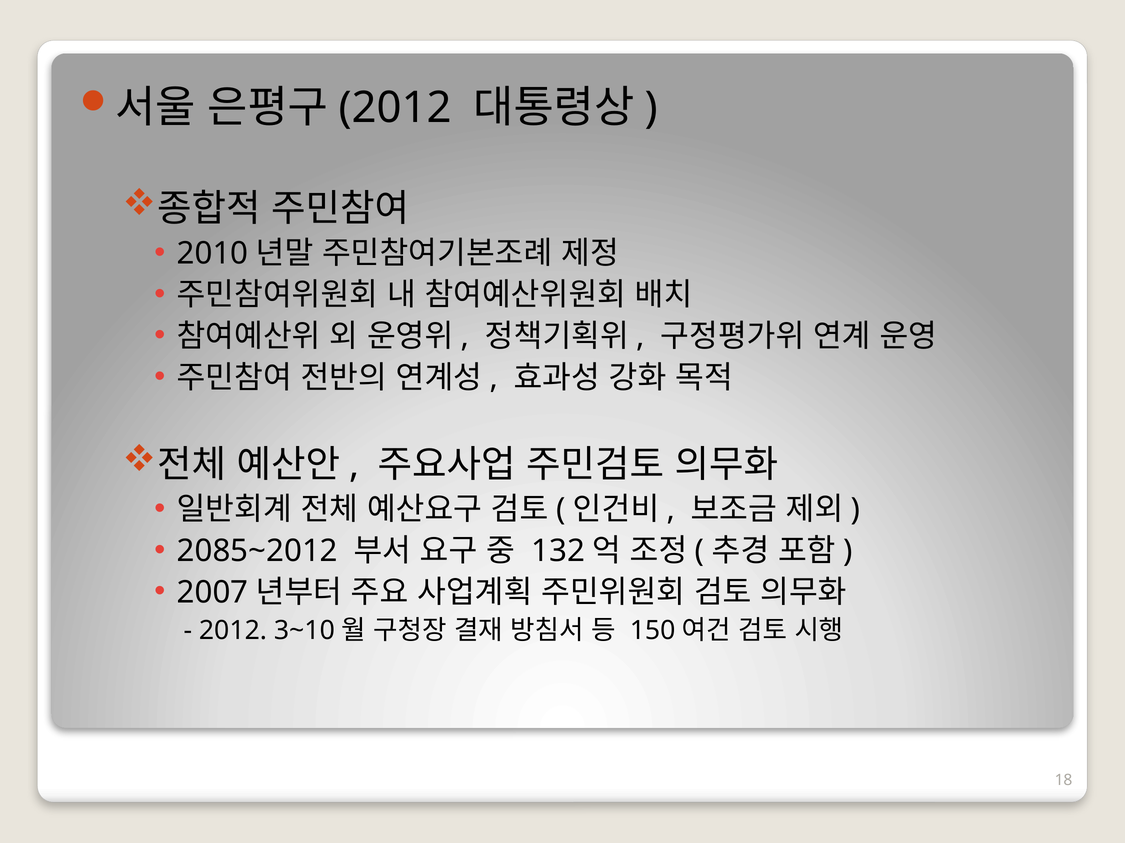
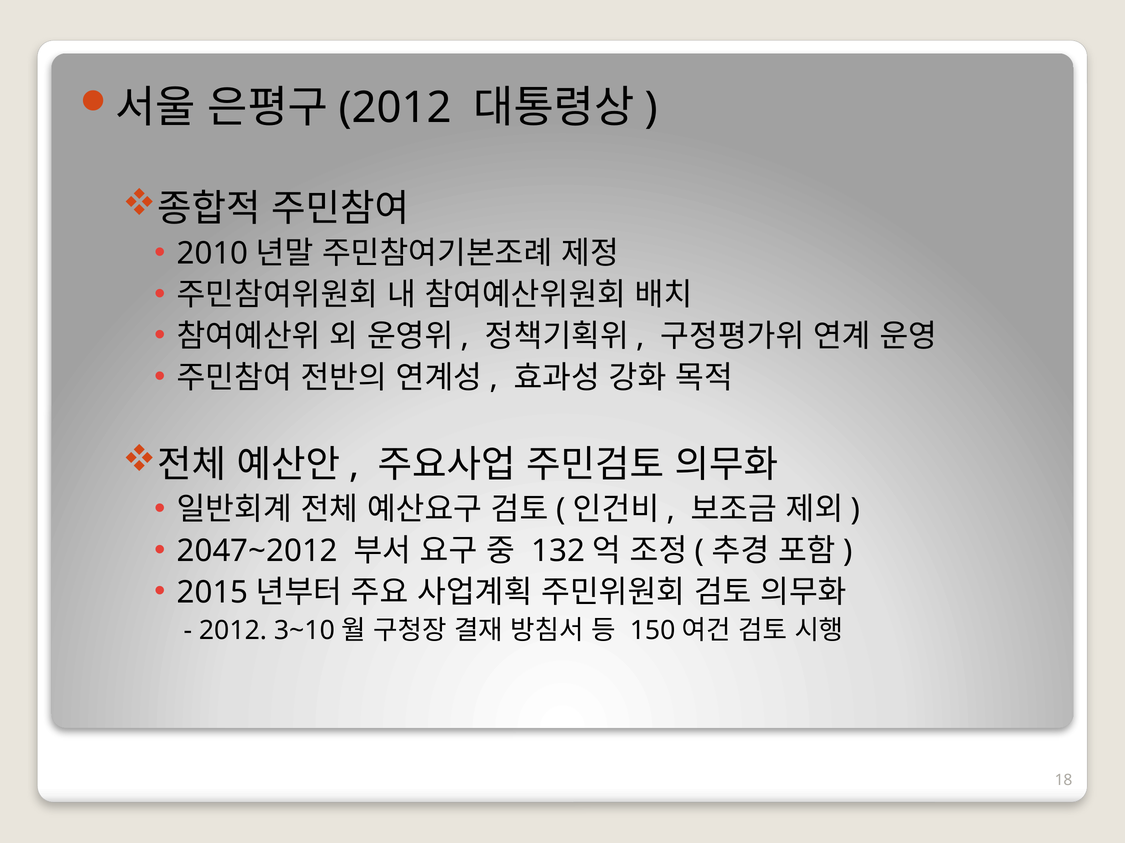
2085~2012: 2085~2012 -> 2047~2012
2007: 2007 -> 2015
